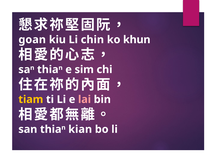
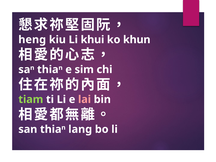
goan: goan -> heng
chin: chin -> khui
tiam colour: yellow -> light green
kian: kian -> lang
